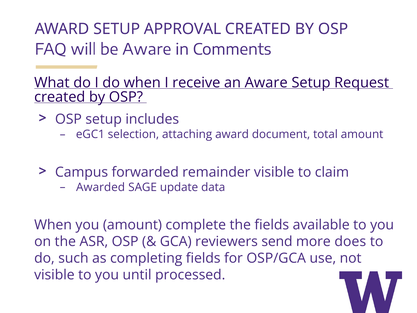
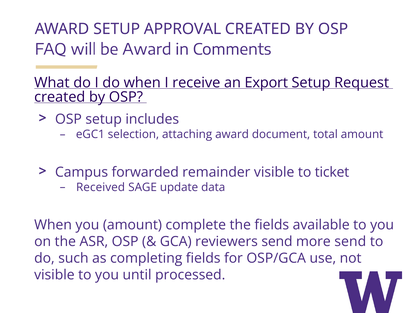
be Aware: Aware -> Award
an Aware: Aware -> Export
claim: claim -> ticket
Awarded: Awarded -> Received
more does: does -> send
